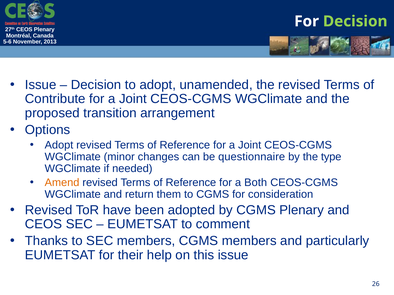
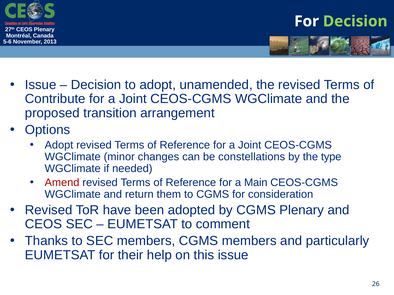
questionnaire: questionnaire -> constellations
Amend colour: orange -> red
Both: Both -> Main
